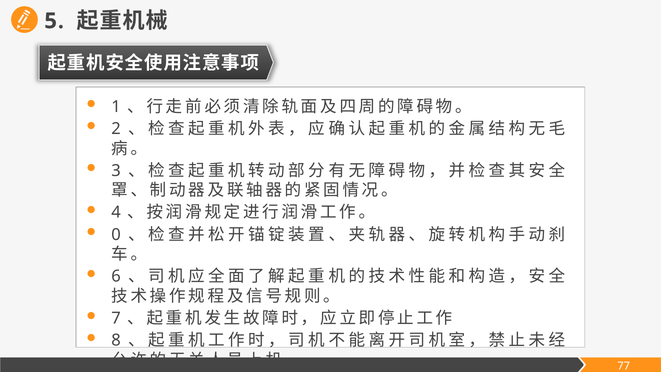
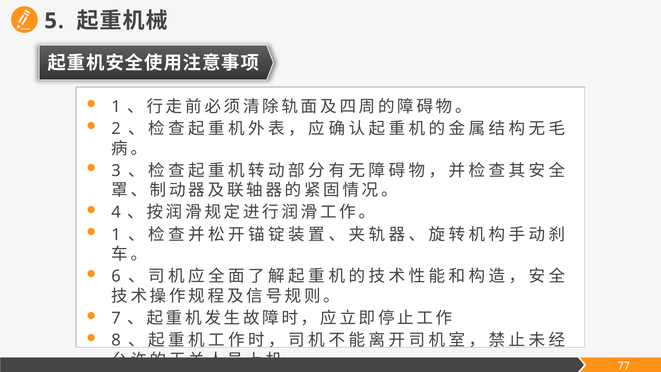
0 at (116, 234): 0 -> 1
